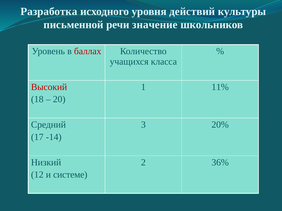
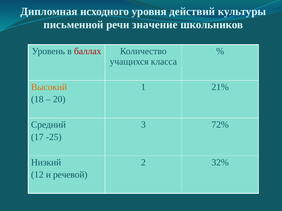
Разработка: Разработка -> Дипломная
Высокий colour: red -> orange
11%: 11% -> 21%
20%: 20% -> 72%
-14: -14 -> -25
36%: 36% -> 32%
системе: системе -> речевой
